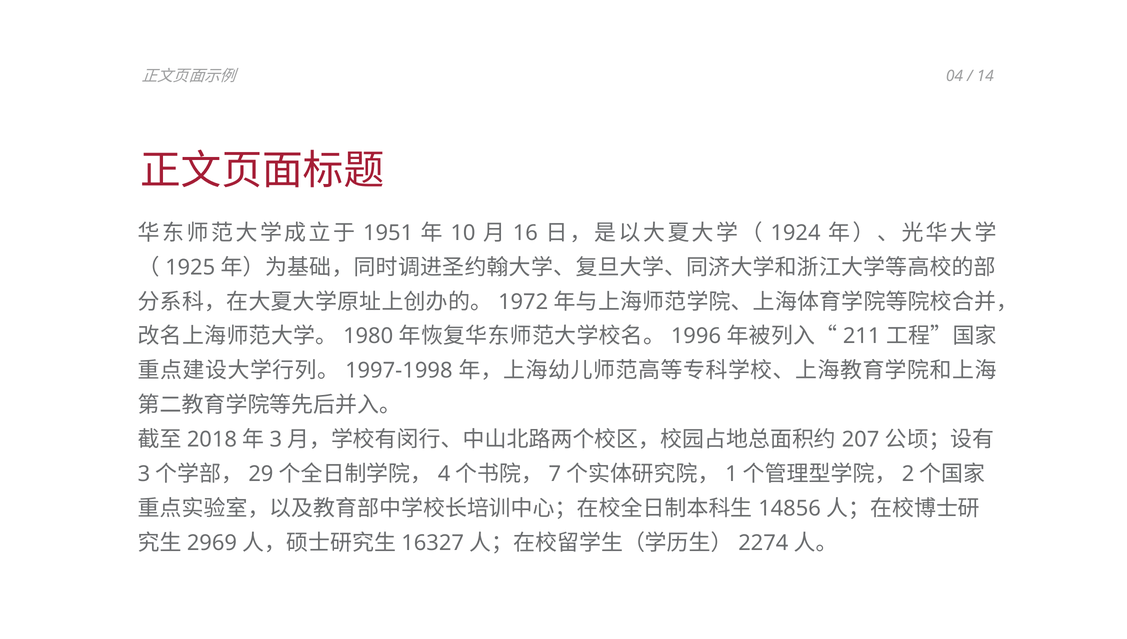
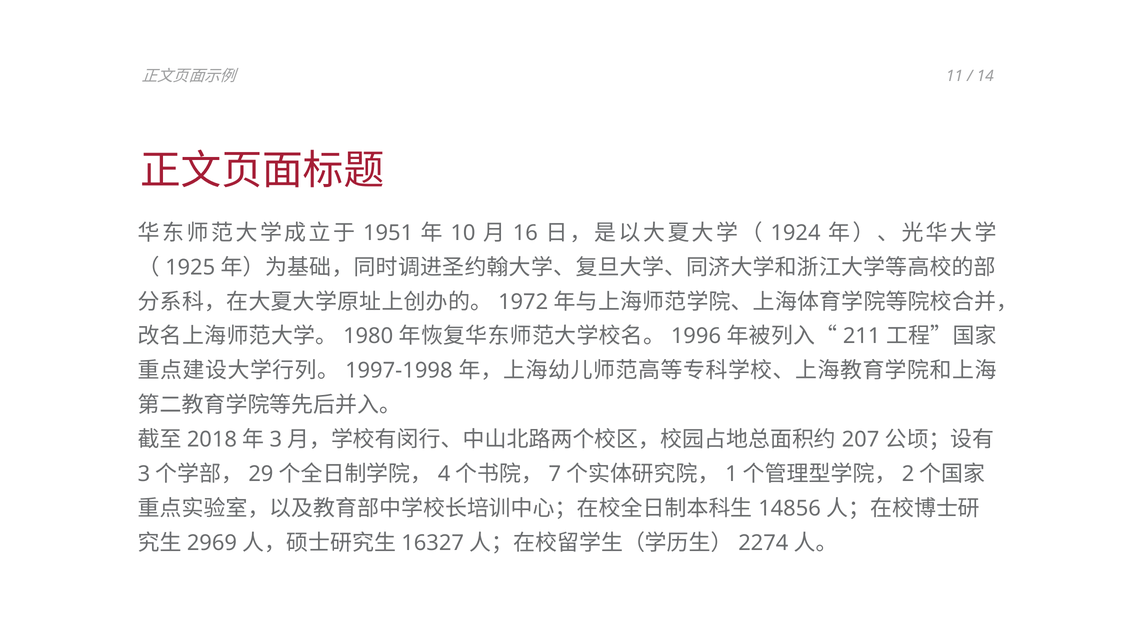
04: 04 -> 11
